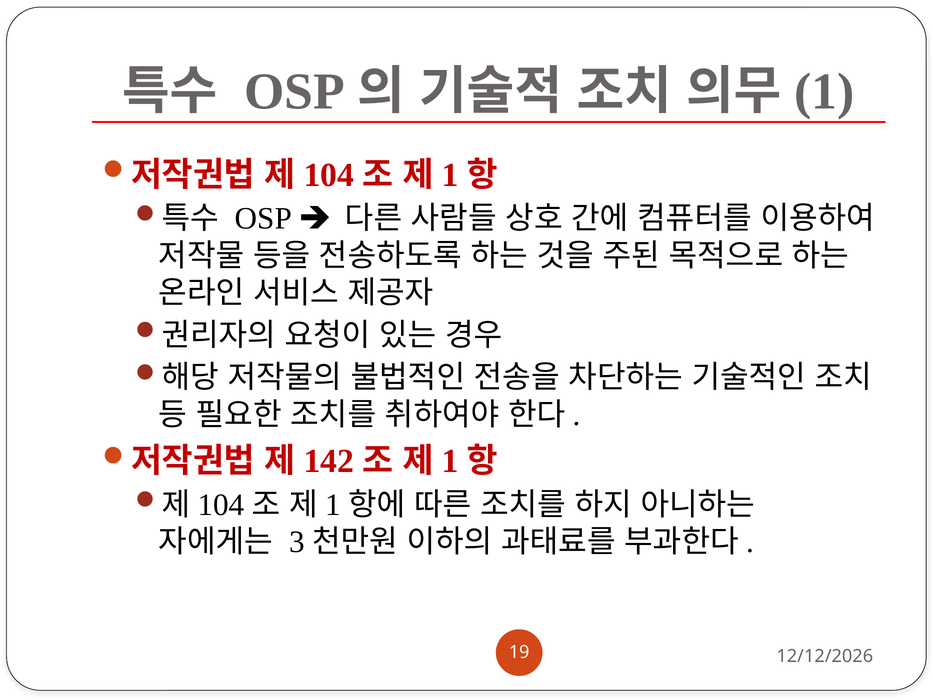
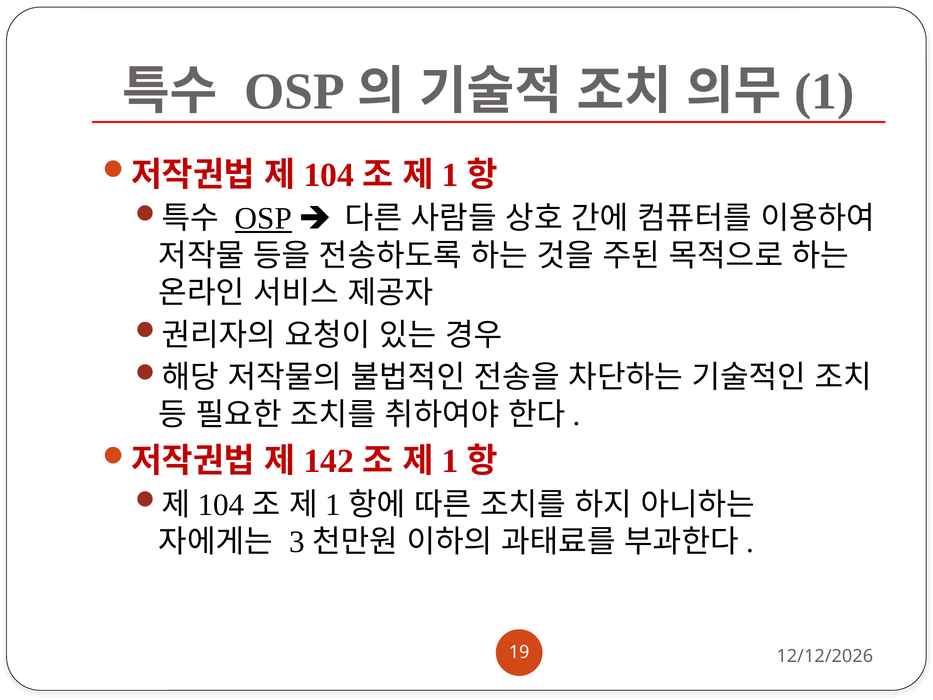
OSP at (263, 218) underline: none -> present
